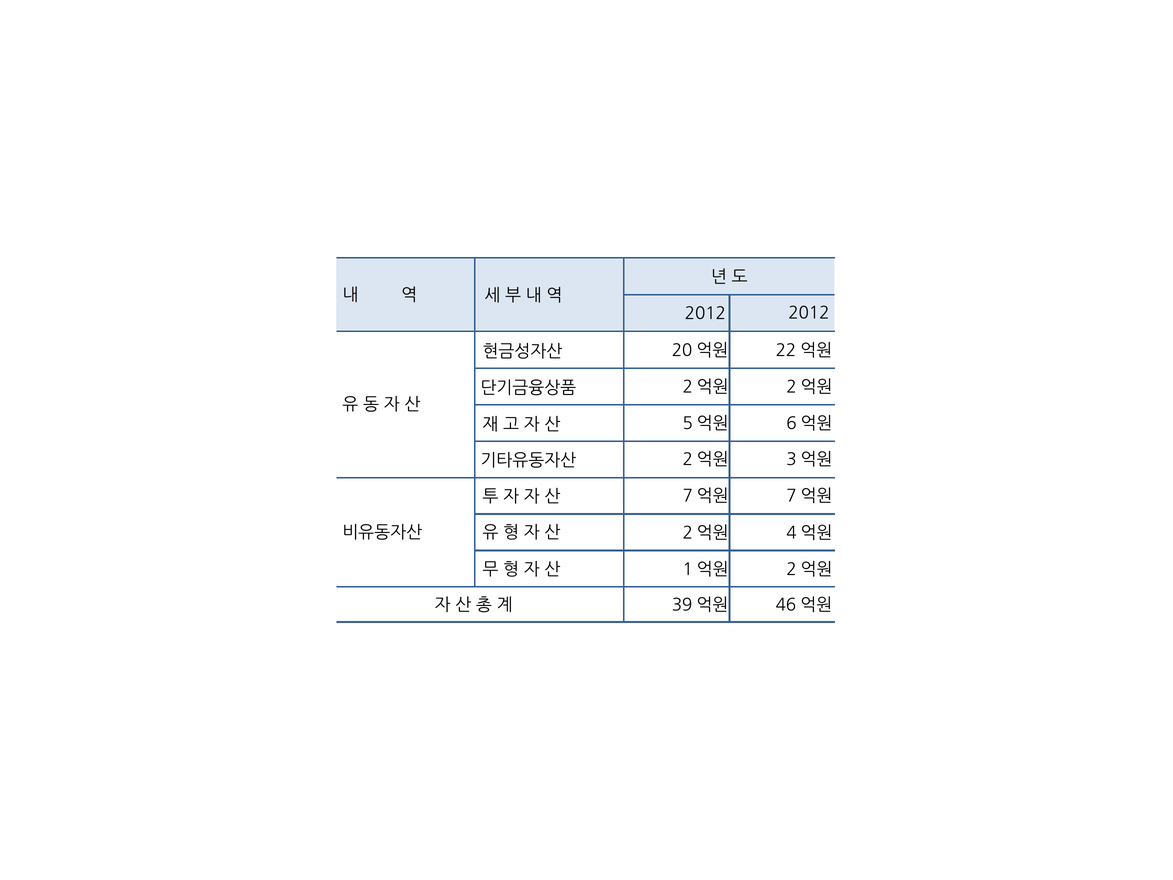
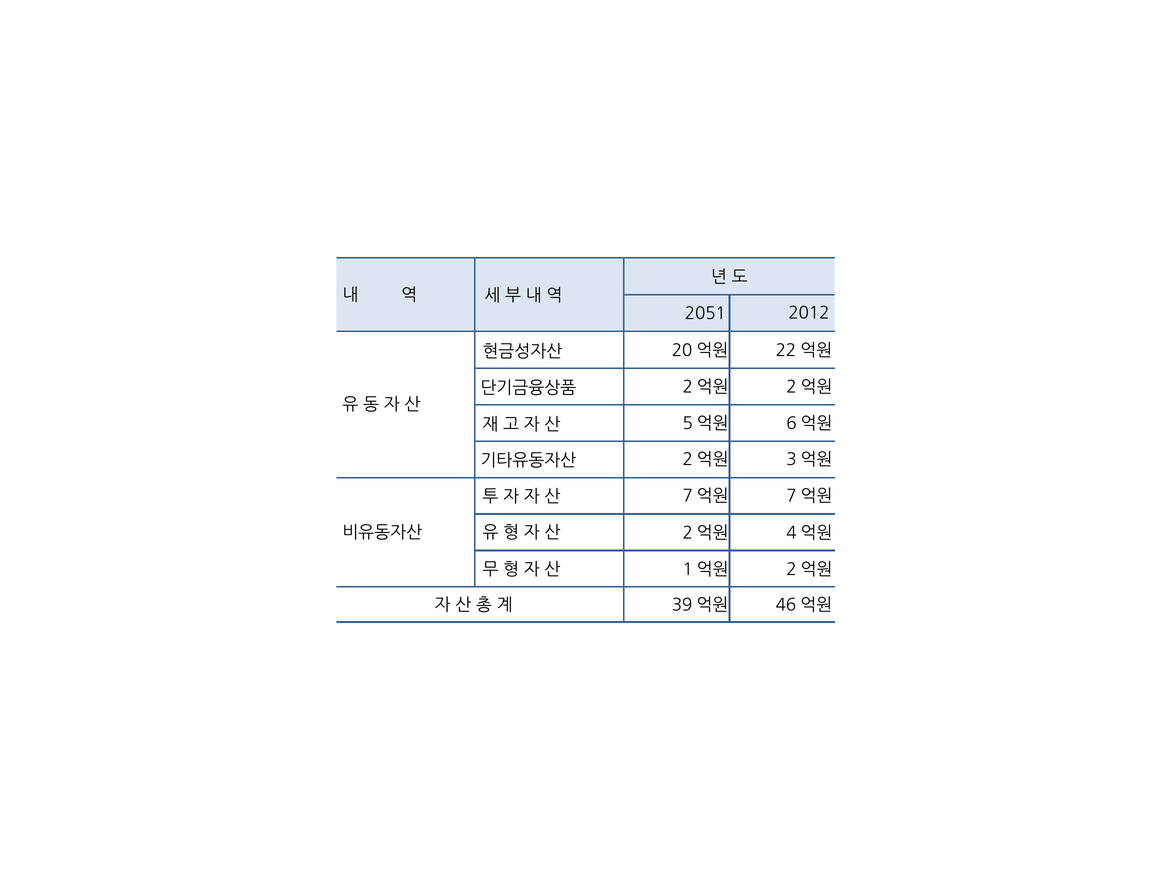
2012 at (705, 314): 2012 -> 2051
